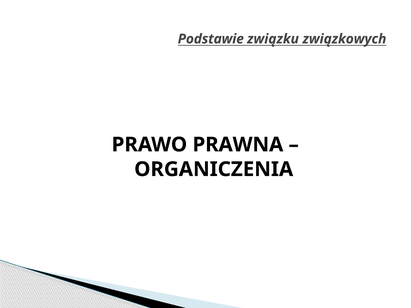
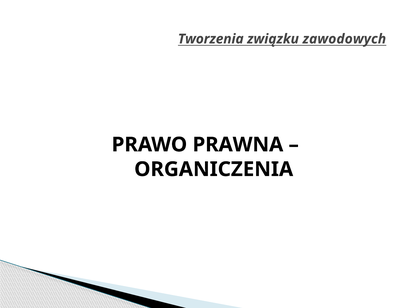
Podstawie: Podstawie -> Tworzenia
związkowych: związkowych -> zawodowych
